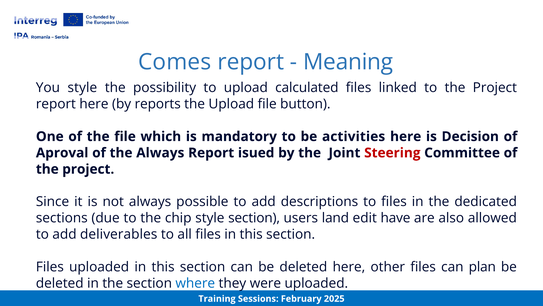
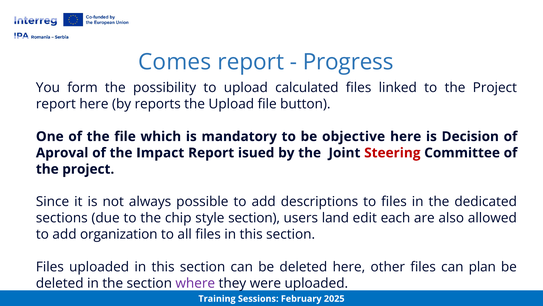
Meaning: Meaning -> Progress
You style: style -> form
activities: activities -> objective
the Always: Always -> Impact
have: have -> each
deliverables: deliverables -> organization
where colour: blue -> purple
